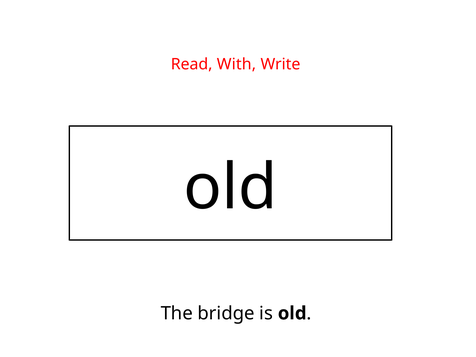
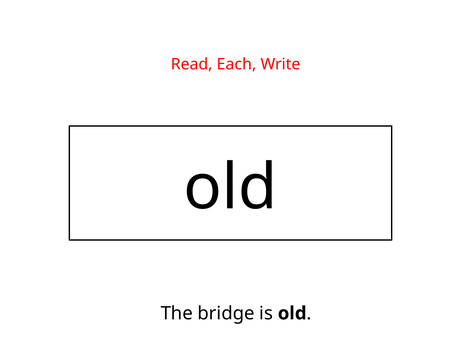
With: With -> Each
